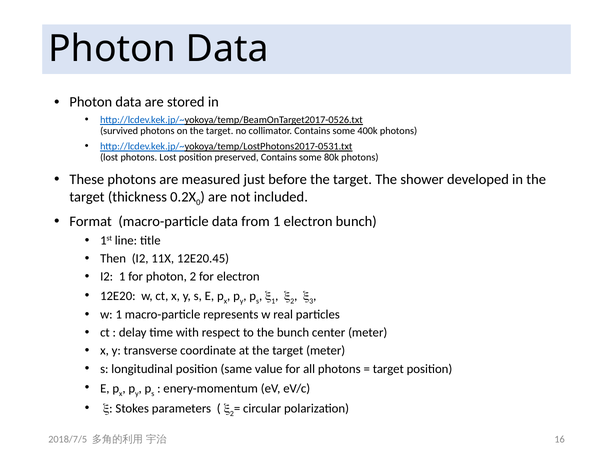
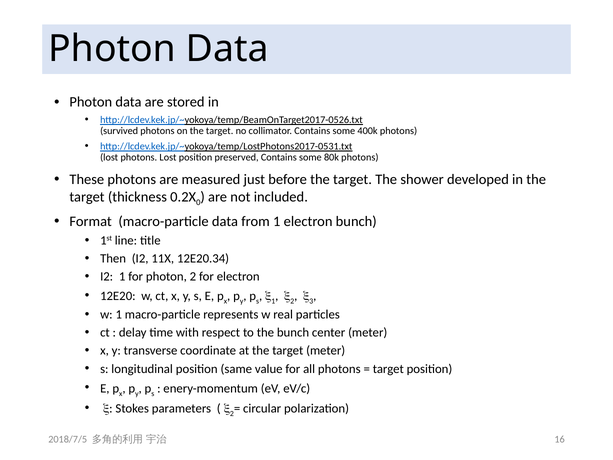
12E20.45: 12E20.45 -> 12E20.34
